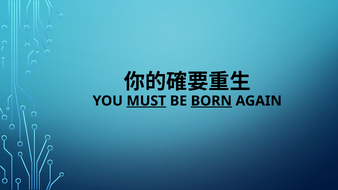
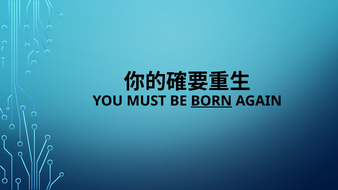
MUST underline: present -> none
